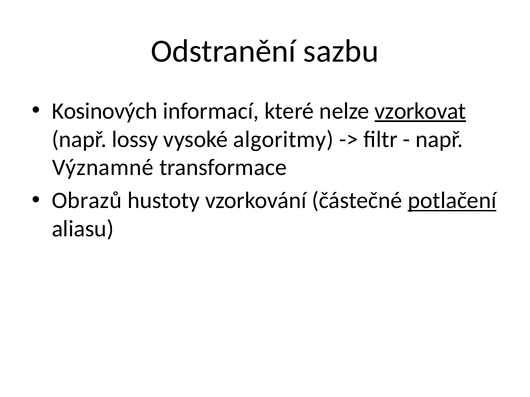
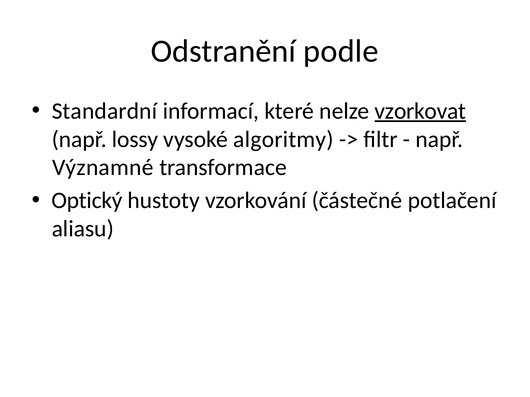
sazbu: sazbu -> podle
Kosinových: Kosinových -> Standardní
Obrazů: Obrazů -> Optický
potlačení underline: present -> none
